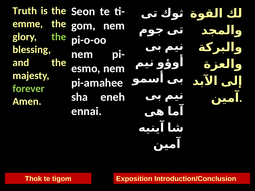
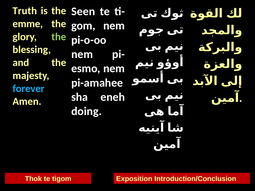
Seon: Seon -> Seen
forever colour: light green -> light blue
ennai: ennai -> doing
